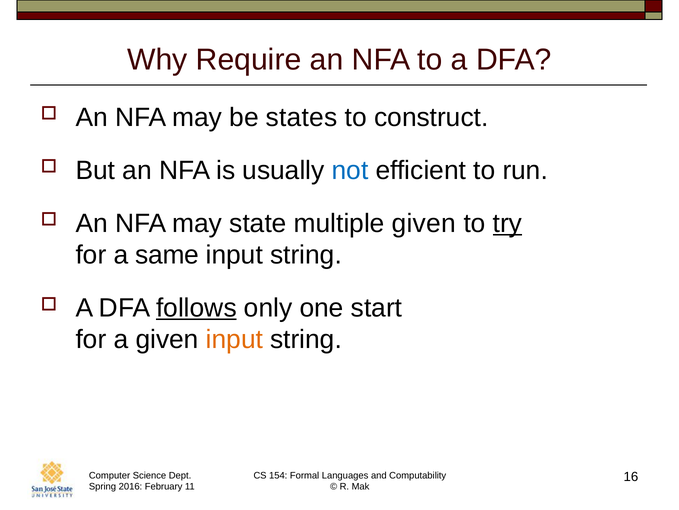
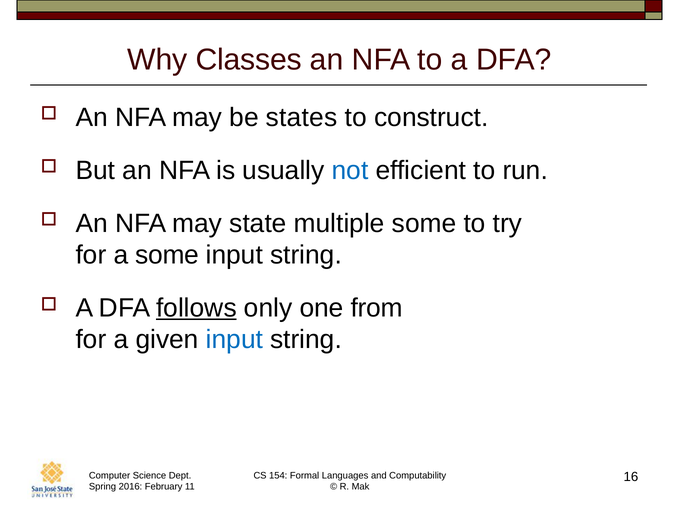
Require: Require -> Classes
multiple given: given -> some
try underline: present -> none
a same: same -> some
start: start -> from
input at (234, 339) colour: orange -> blue
